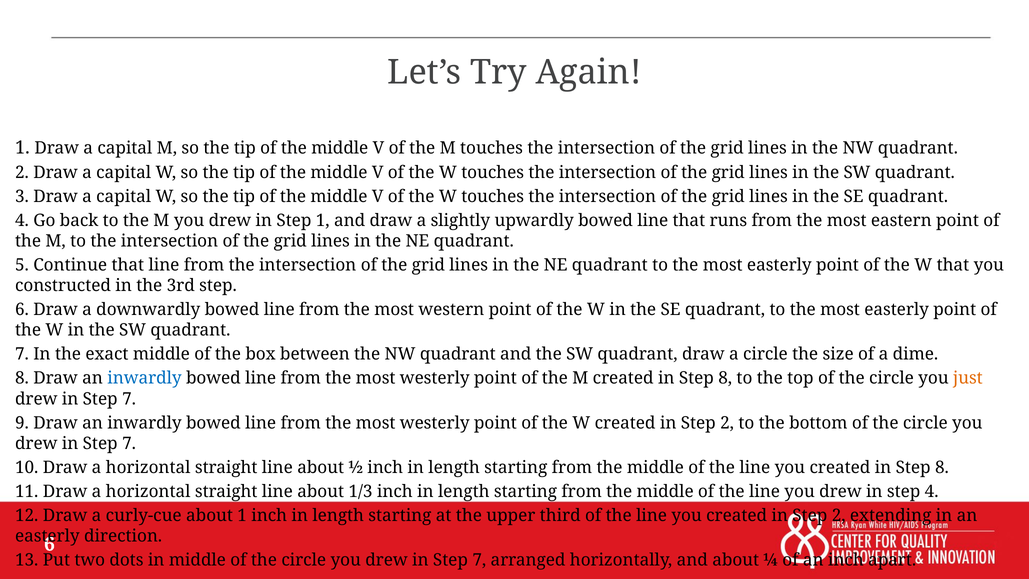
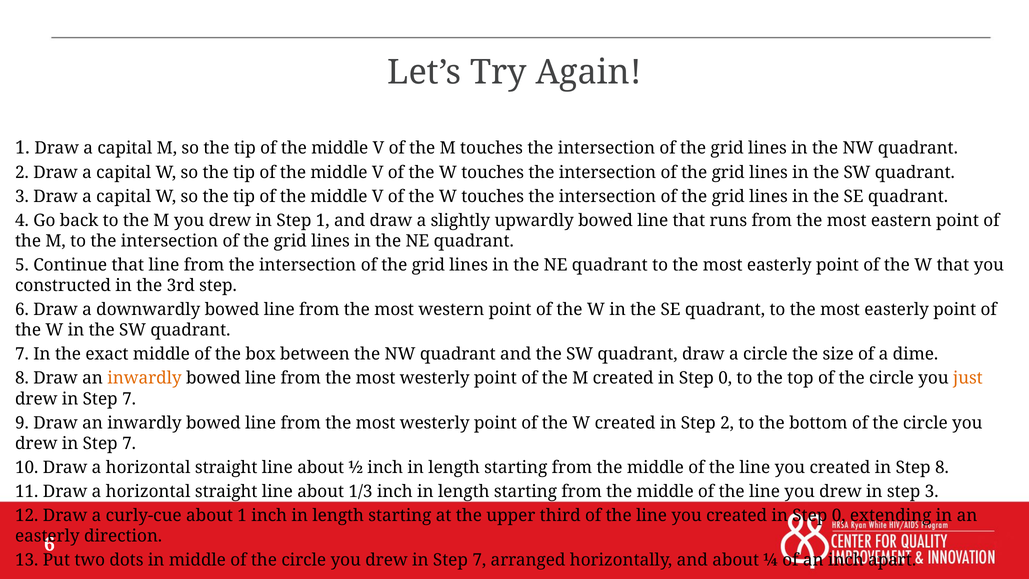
inwardly at (144, 378) colour: blue -> orange
8 at (725, 378): 8 -> 0
step 4: 4 -> 3
2 at (839, 515): 2 -> 0
